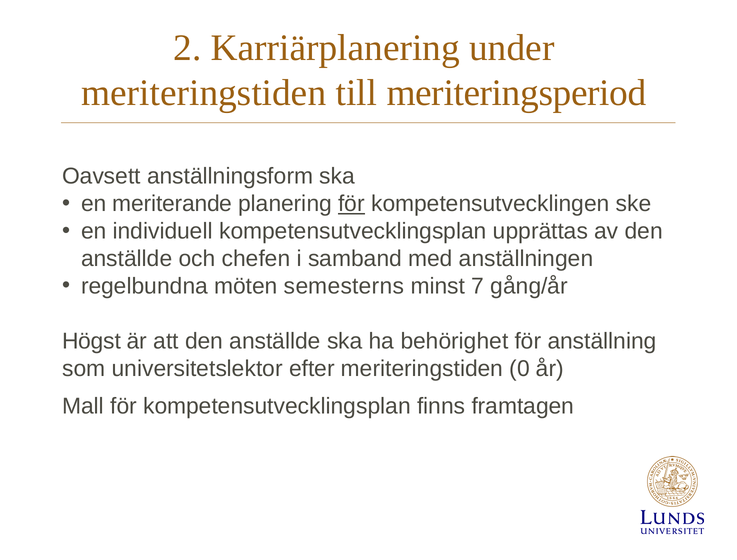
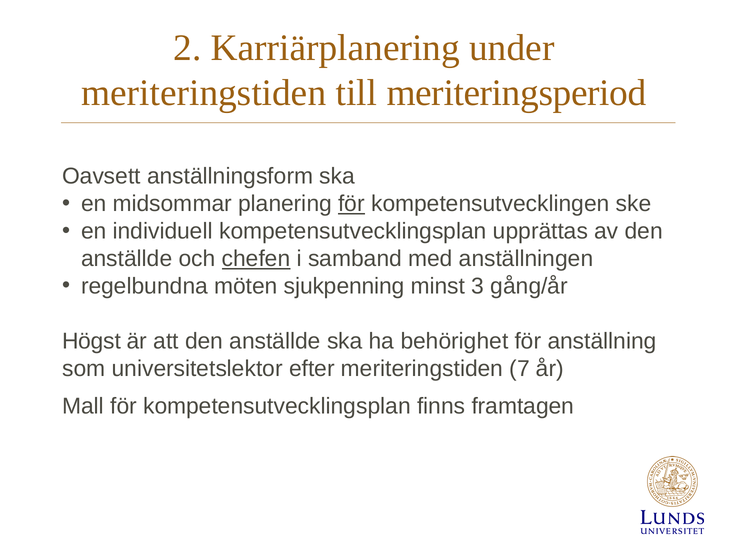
meriterande: meriterande -> midsommar
chefen underline: none -> present
semesterns: semesterns -> sjukpenning
7: 7 -> 3
0: 0 -> 7
